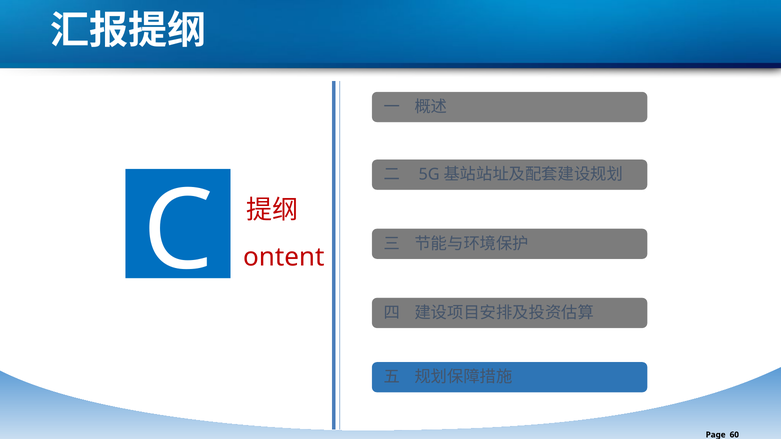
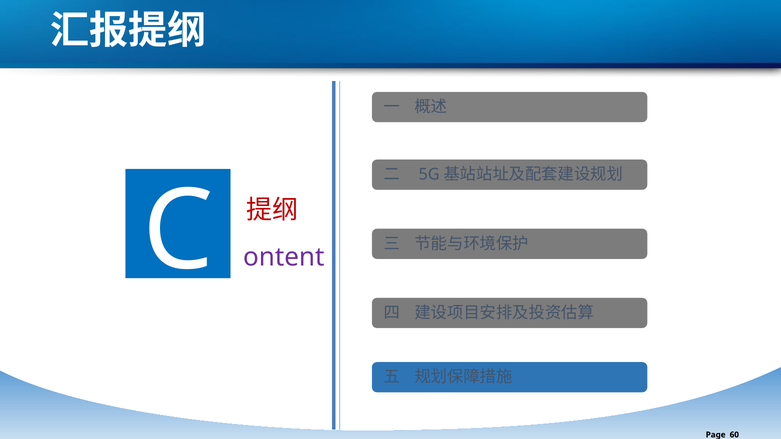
ontent colour: red -> purple
